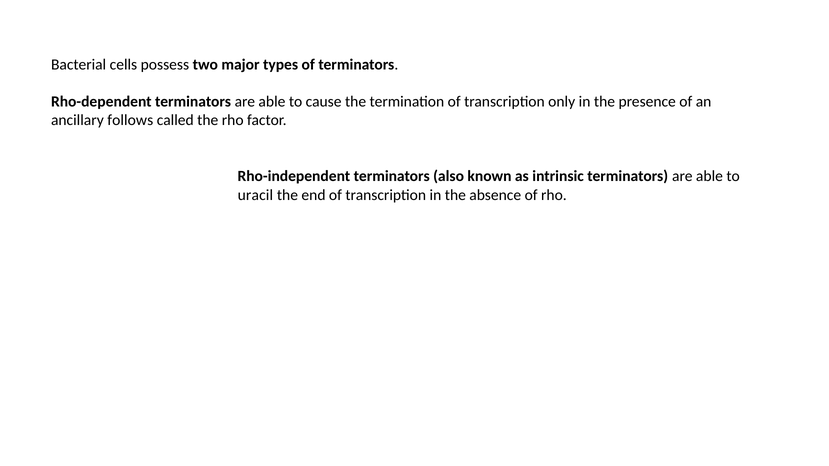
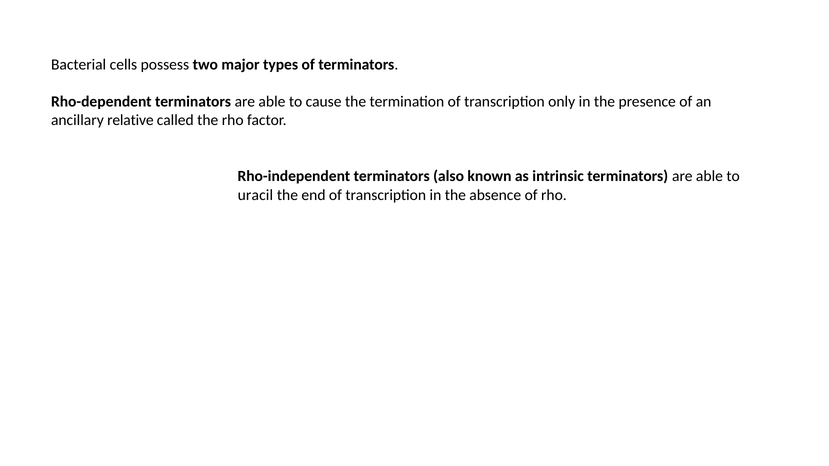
follows: follows -> relative
